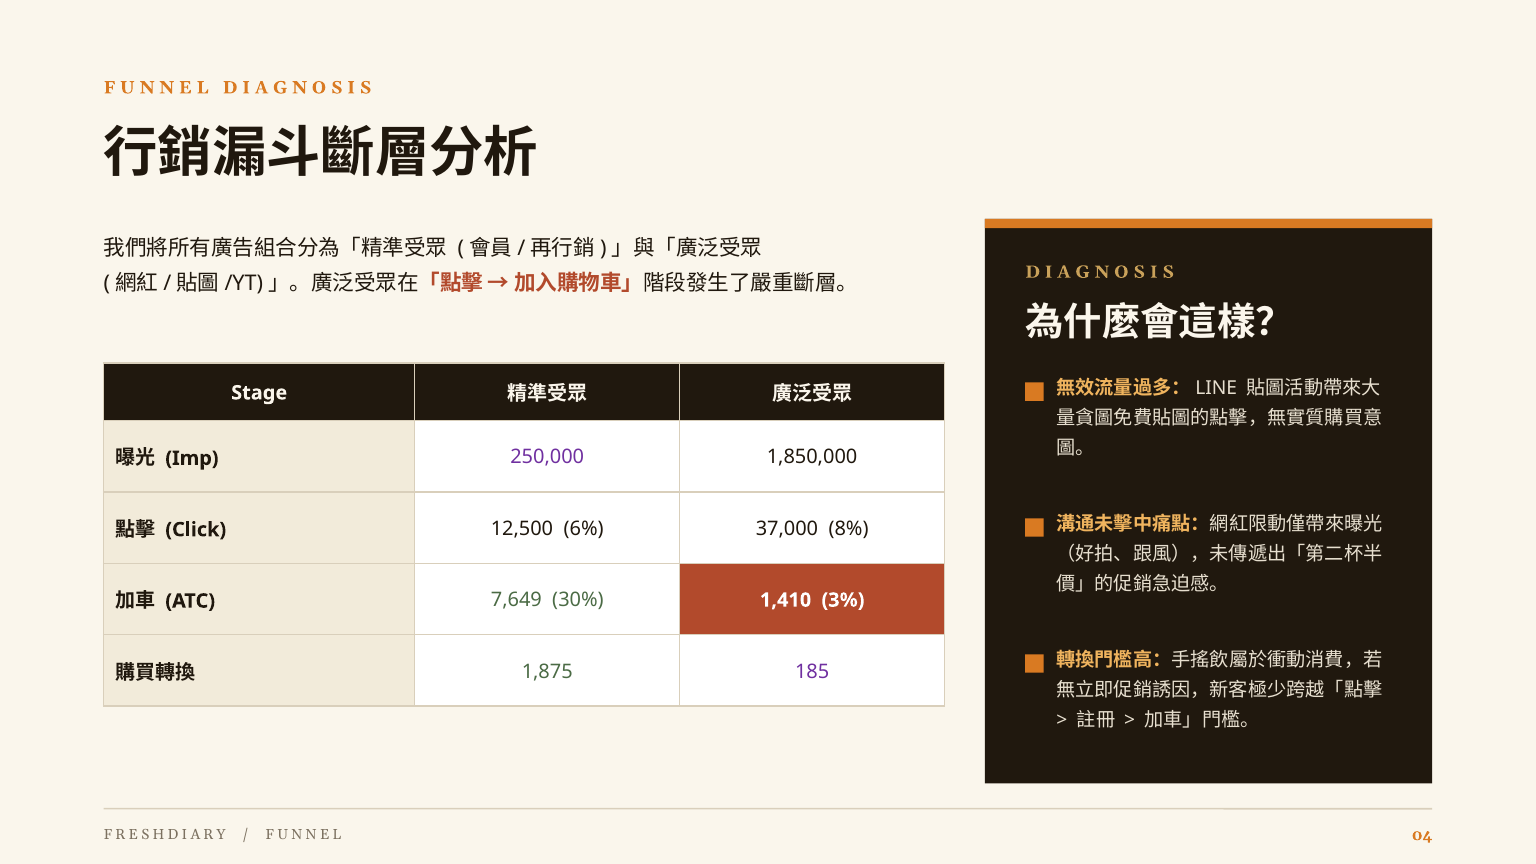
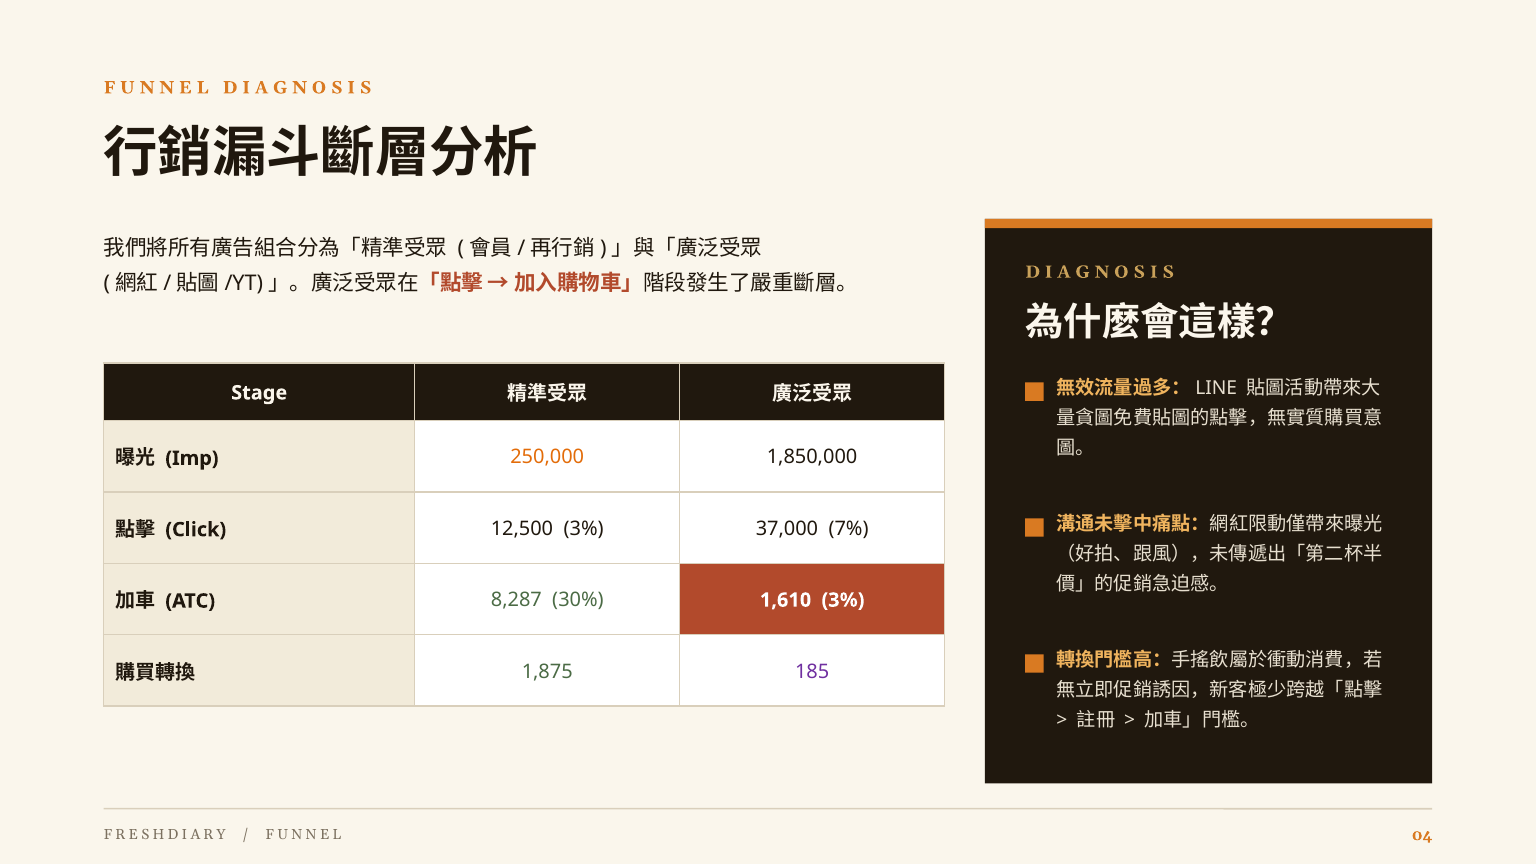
250,000 colour: purple -> orange
12,500 6%: 6% -> 3%
8%: 8% -> 7%
7,649: 7,649 -> 8,287
1,410: 1,410 -> 1,610
